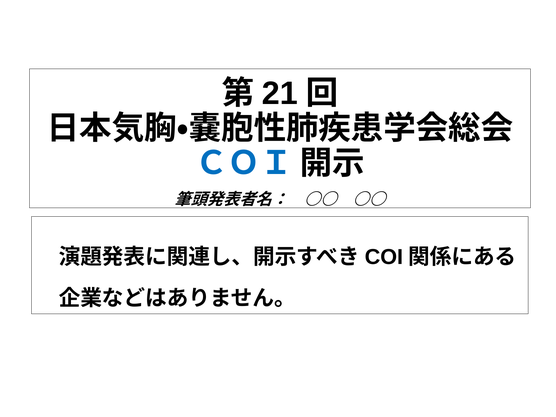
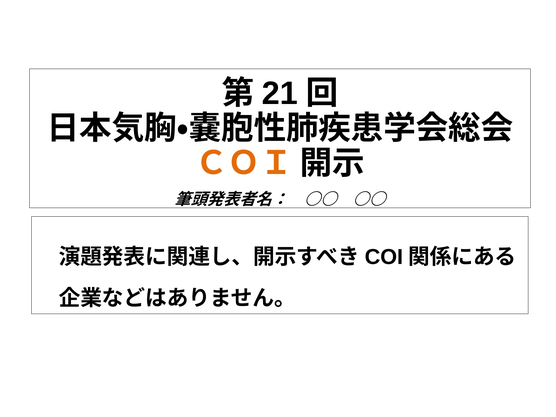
ＣＯＩ colour: blue -> orange
